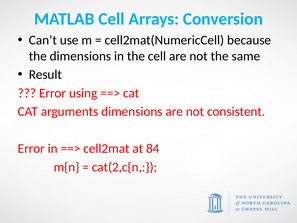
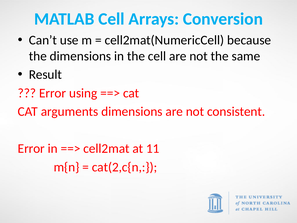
84: 84 -> 11
